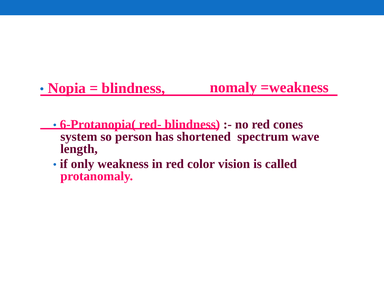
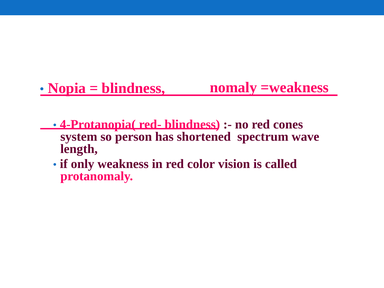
6-Protanopia(: 6-Protanopia( -> 4-Protanopia(
